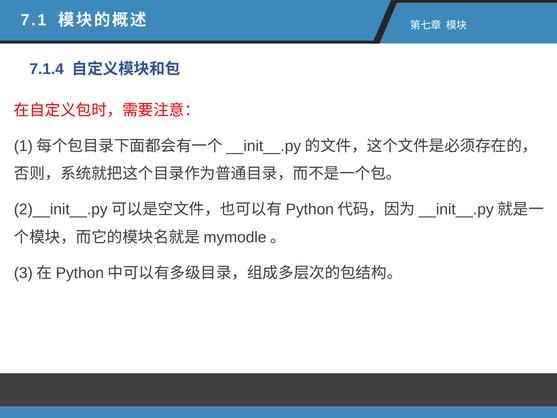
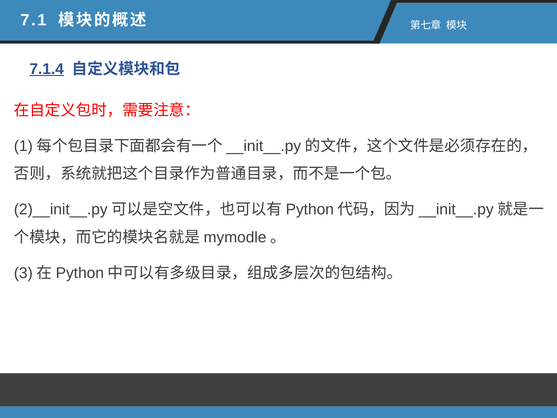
7.1.4 underline: none -> present
